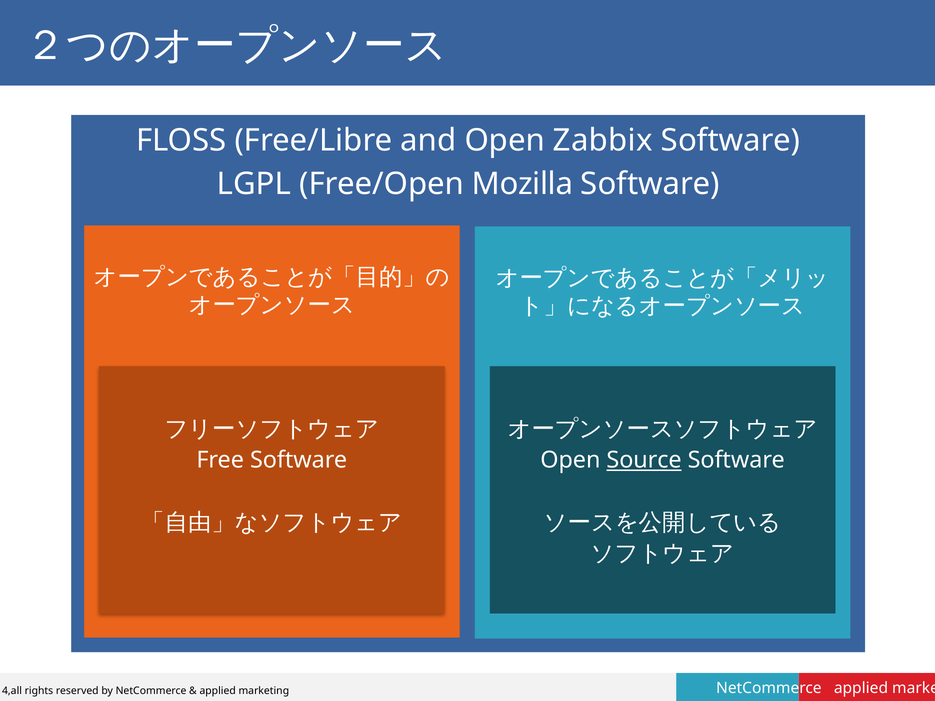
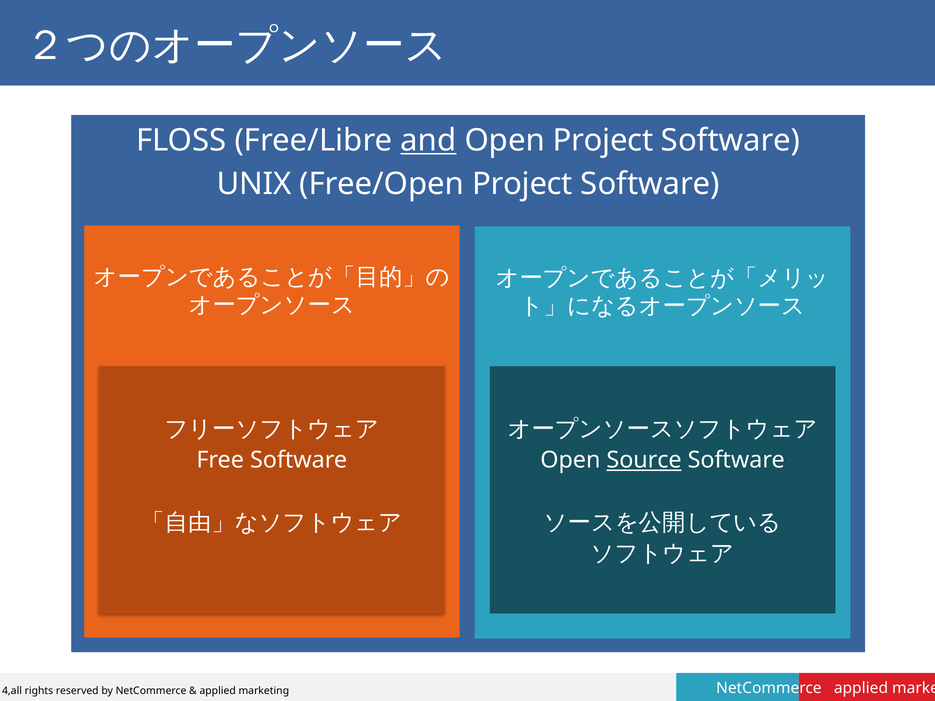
and underline: none -> present
Open Zabbix: Zabbix -> Project
LGPL: LGPL -> UNIX
Free/Open Mozilla: Mozilla -> Project
